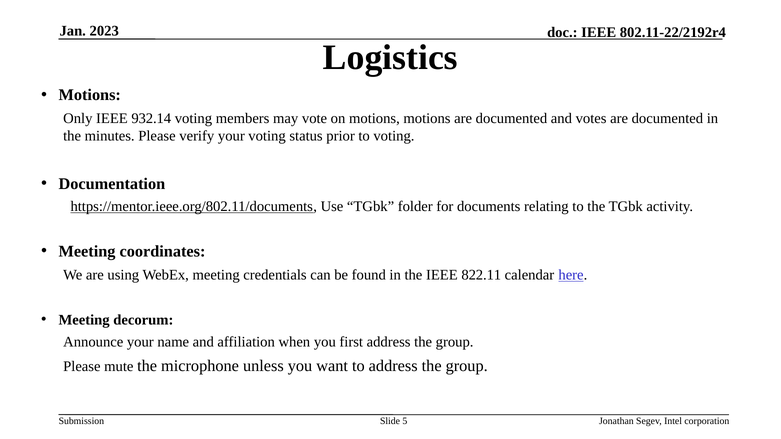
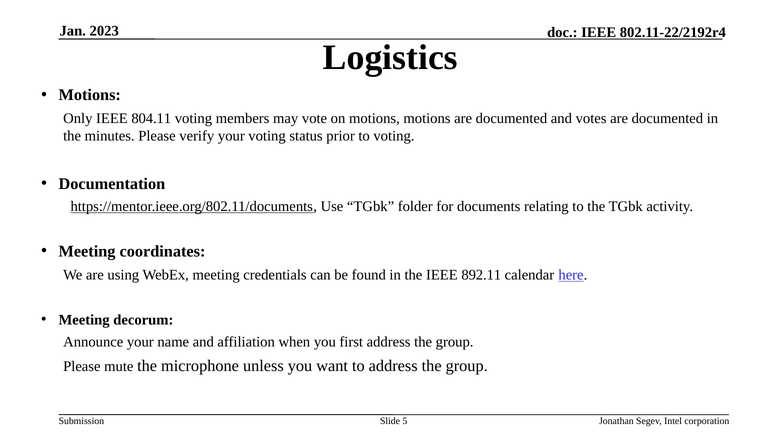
932.14: 932.14 -> 804.11
822.11: 822.11 -> 892.11
